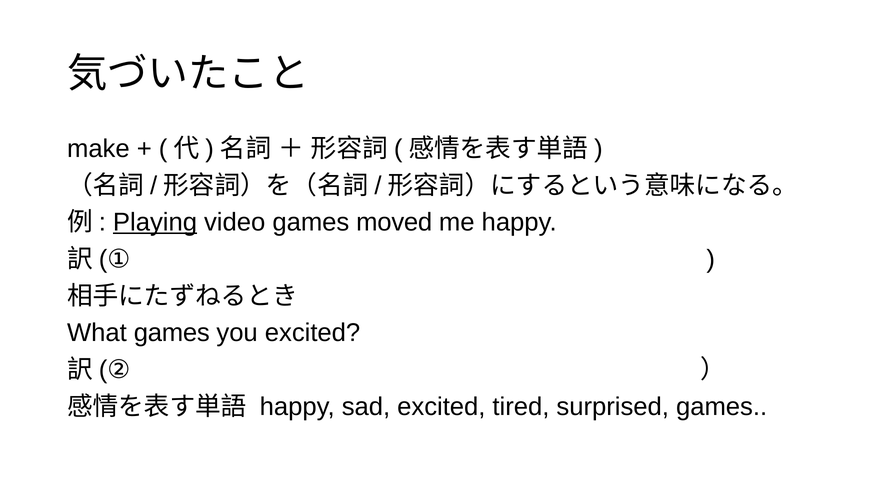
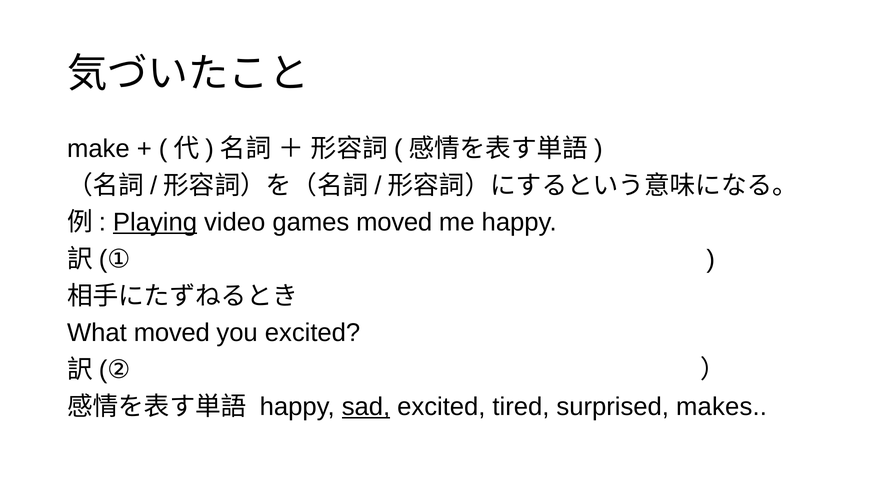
What games: games -> moved
sad underline: none -> present
surprised games: games -> makes
